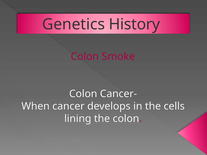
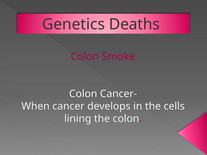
History: History -> Deaths
